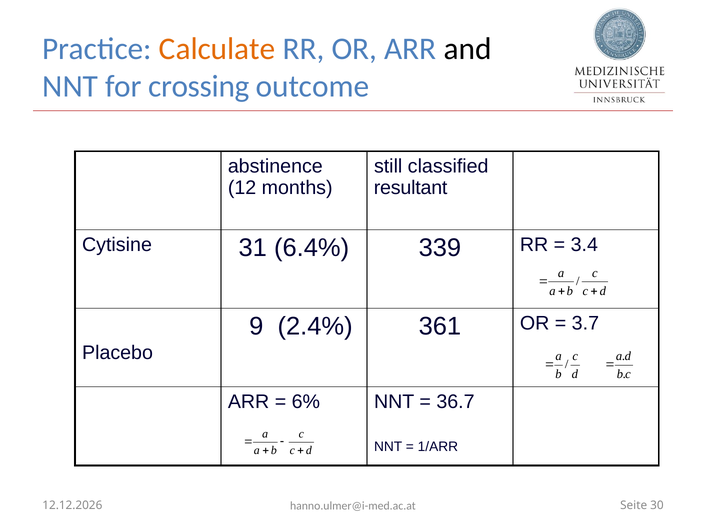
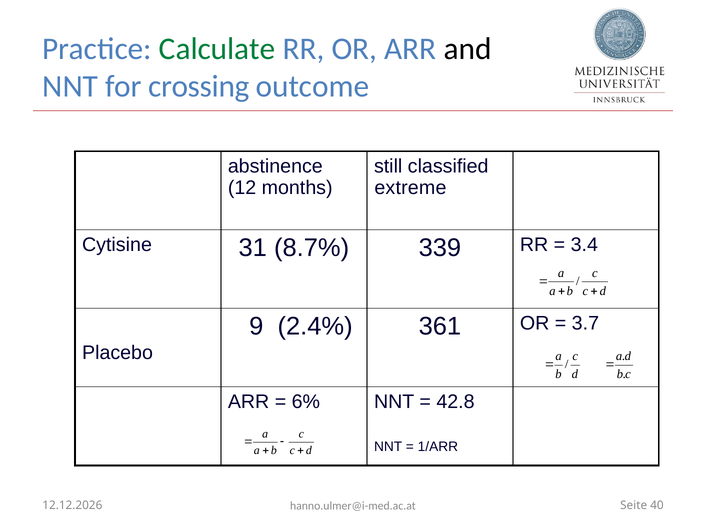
Calculate colour: orange -> green
resultant: resultant -> extreme
6.4%: 6.4% -> 8.7%
36.7: 36.7 -> 42.8
30: 30 -> 40
